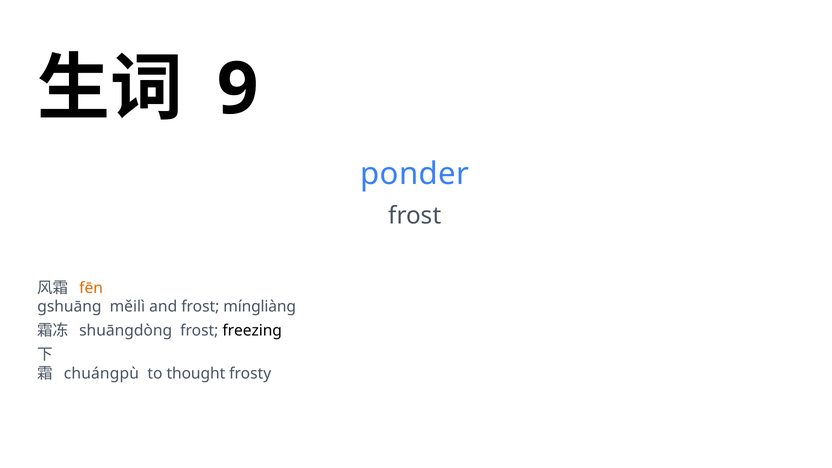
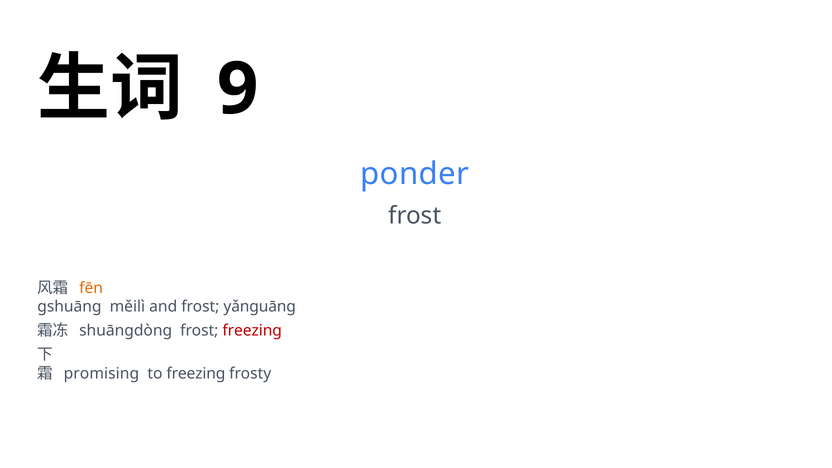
míngliàng: míngliàng -> yǎnguāng
freezing at (252, 331) colour: black -> red
chuángpù: chuángpù -> promising
to thought: thought -> freezing
